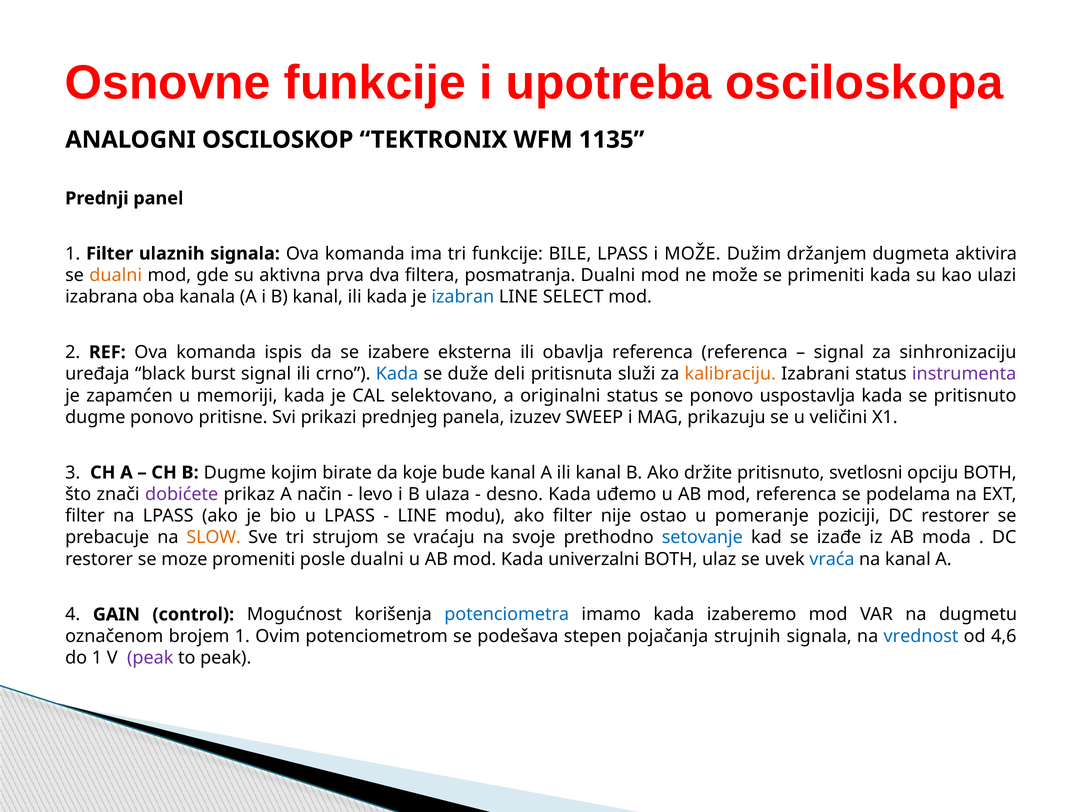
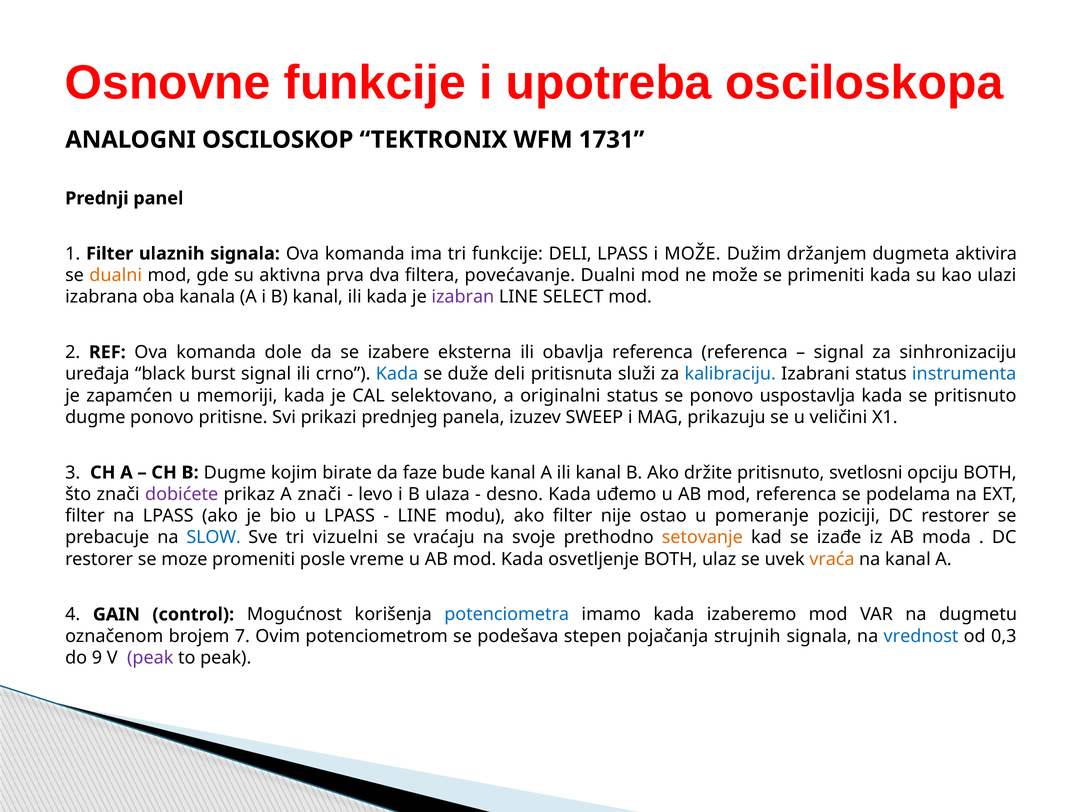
1135: 1135 -> 1731
funkcije BILE: BILE -> DELI
posmatranja: posmatranja -> povećavanje
izabran colour: blue -> purple
ispis: ispis -> dole
kalibraciju colour: orange -> blue
instrumenta colour: purple -> blue
koje: koje -> faze
A način: način -> znači
SLOW colour: orange -> blue
strujom: strujom -> vizuelni
setovanje colour: blue -> orange
posle dualni: dualni -> vreme
univerzalni: univerzalni -> osvetljenje
vraća colour: blue -> orange
brojem 1: 1 -> 7
4,6: 4,6 -> 0,3
do 1: 1 -> 9
